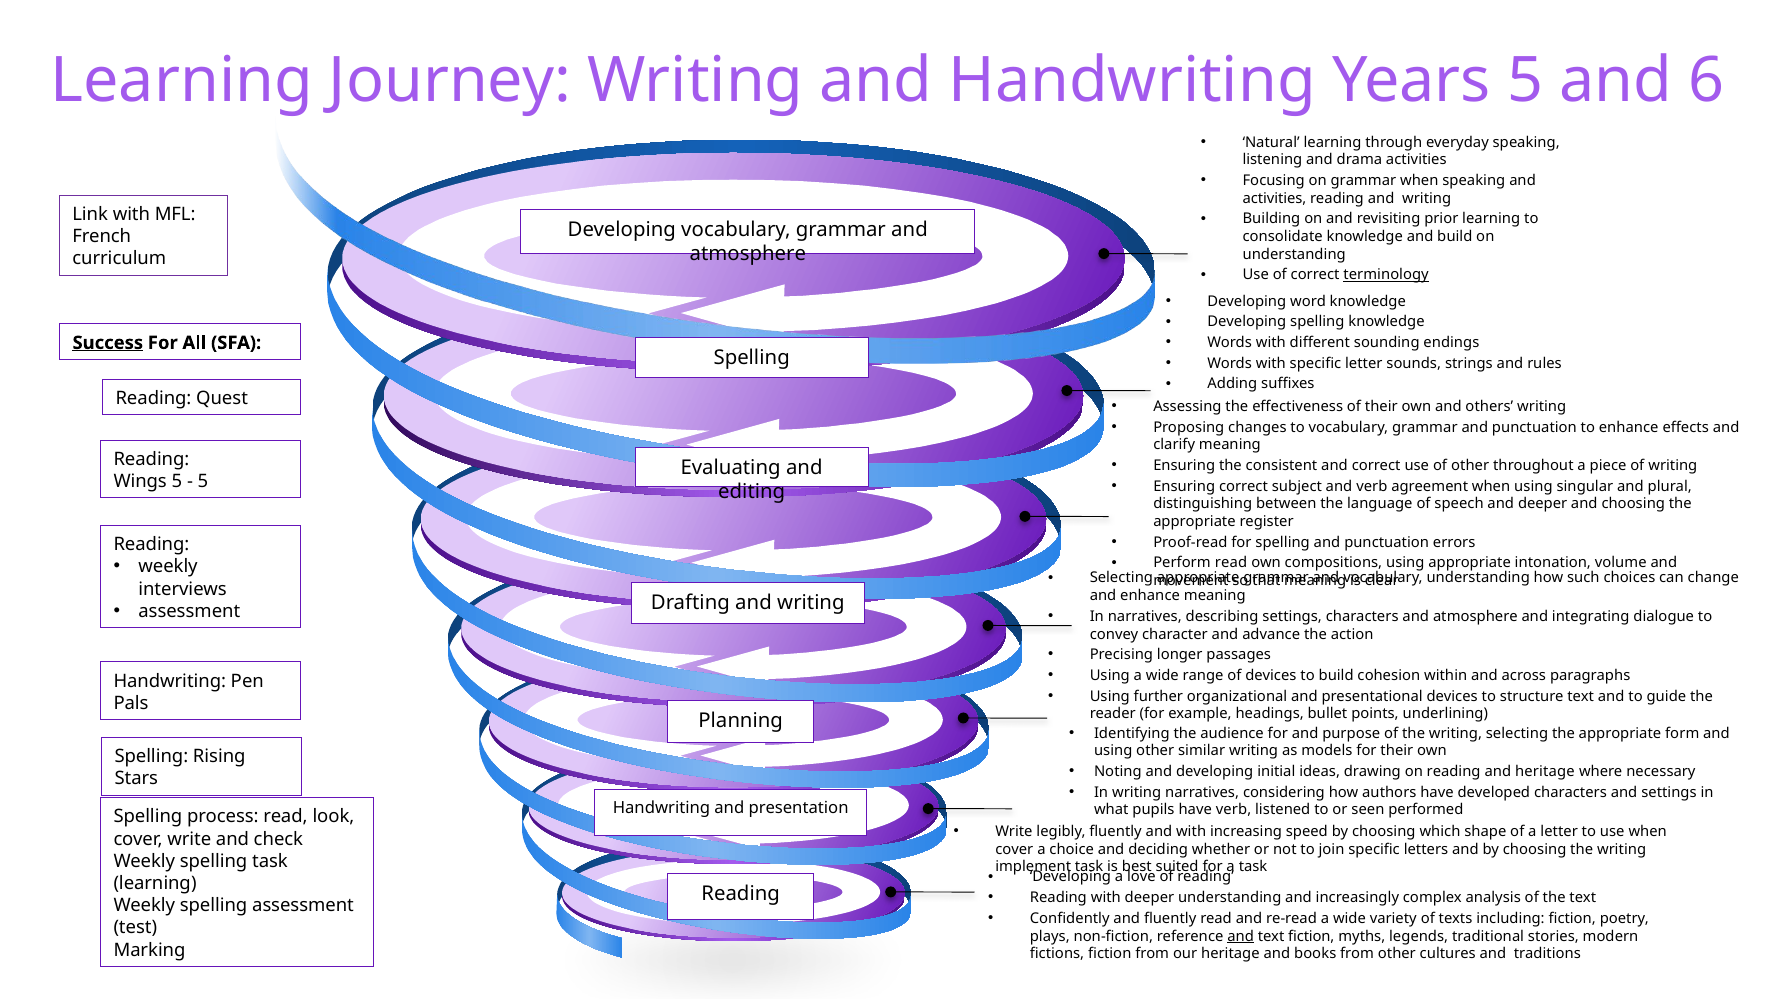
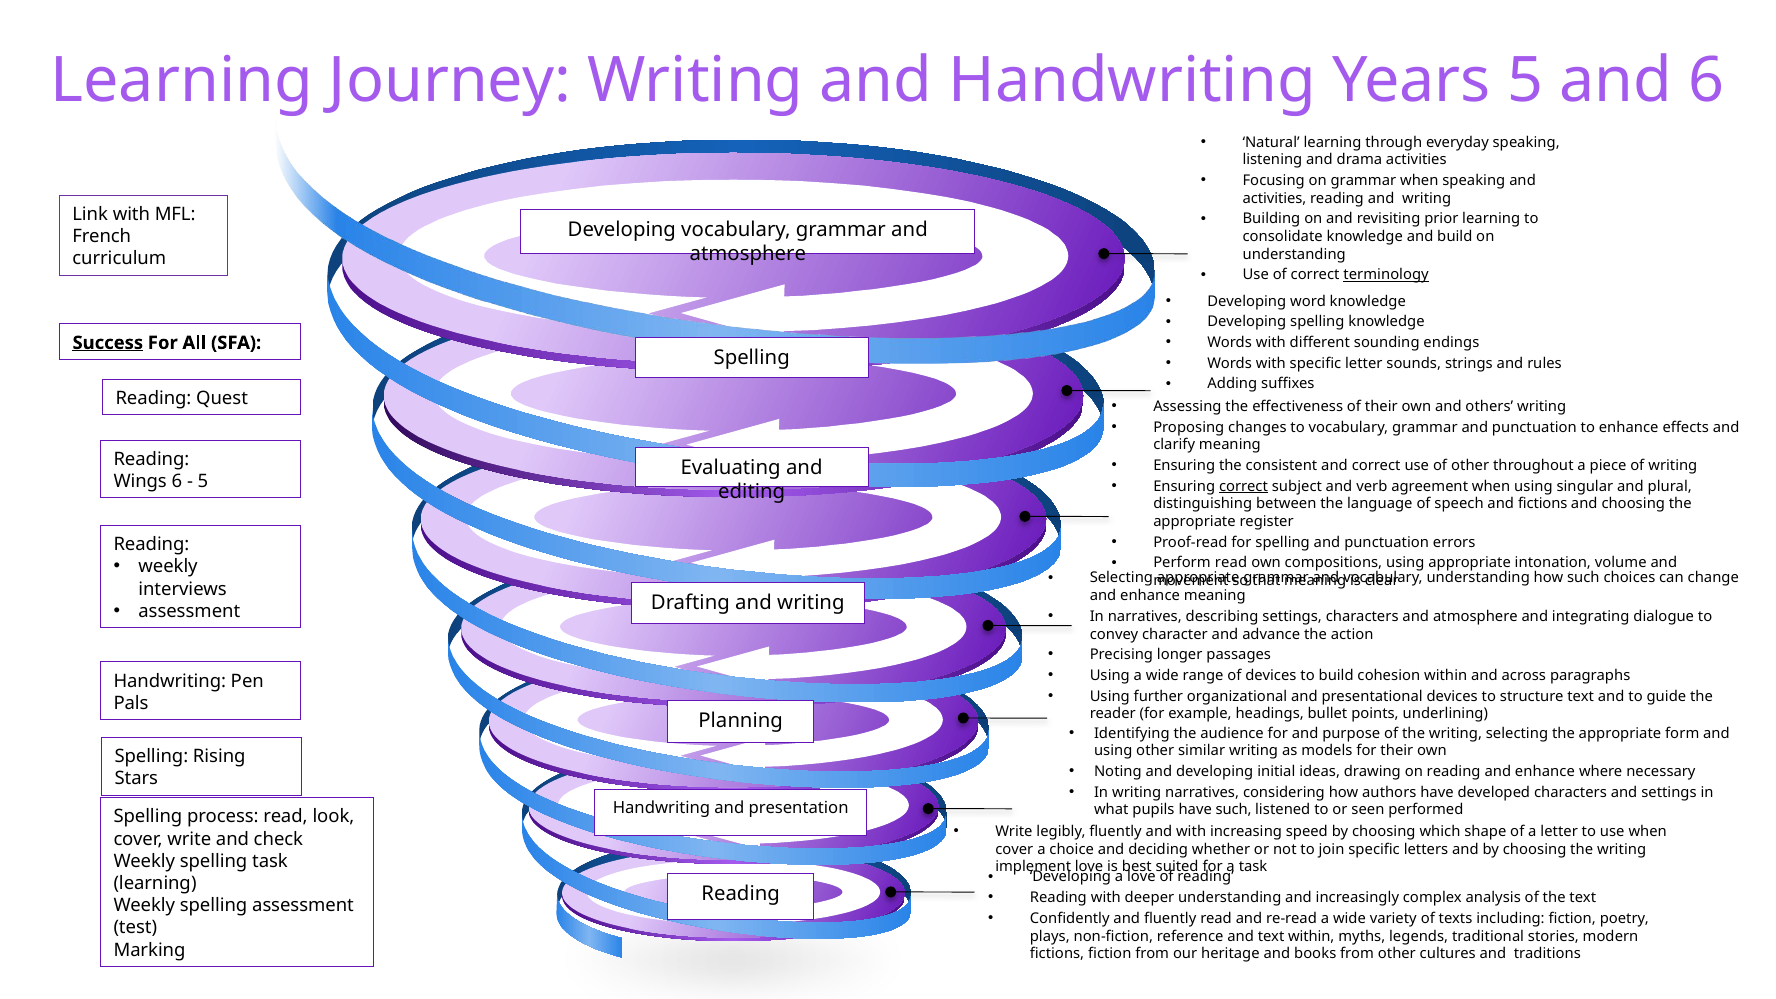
Wings 5: 5 -> 6
correct at (1243, 486) underline: none -> present
and deeper: deeper -> fictions
reading and heritage: heritage -> enhance
have verb: verb -> such
implement task: task -> love
and at (1241, 936) underline: present -> none
text fiction: fiction -> within
